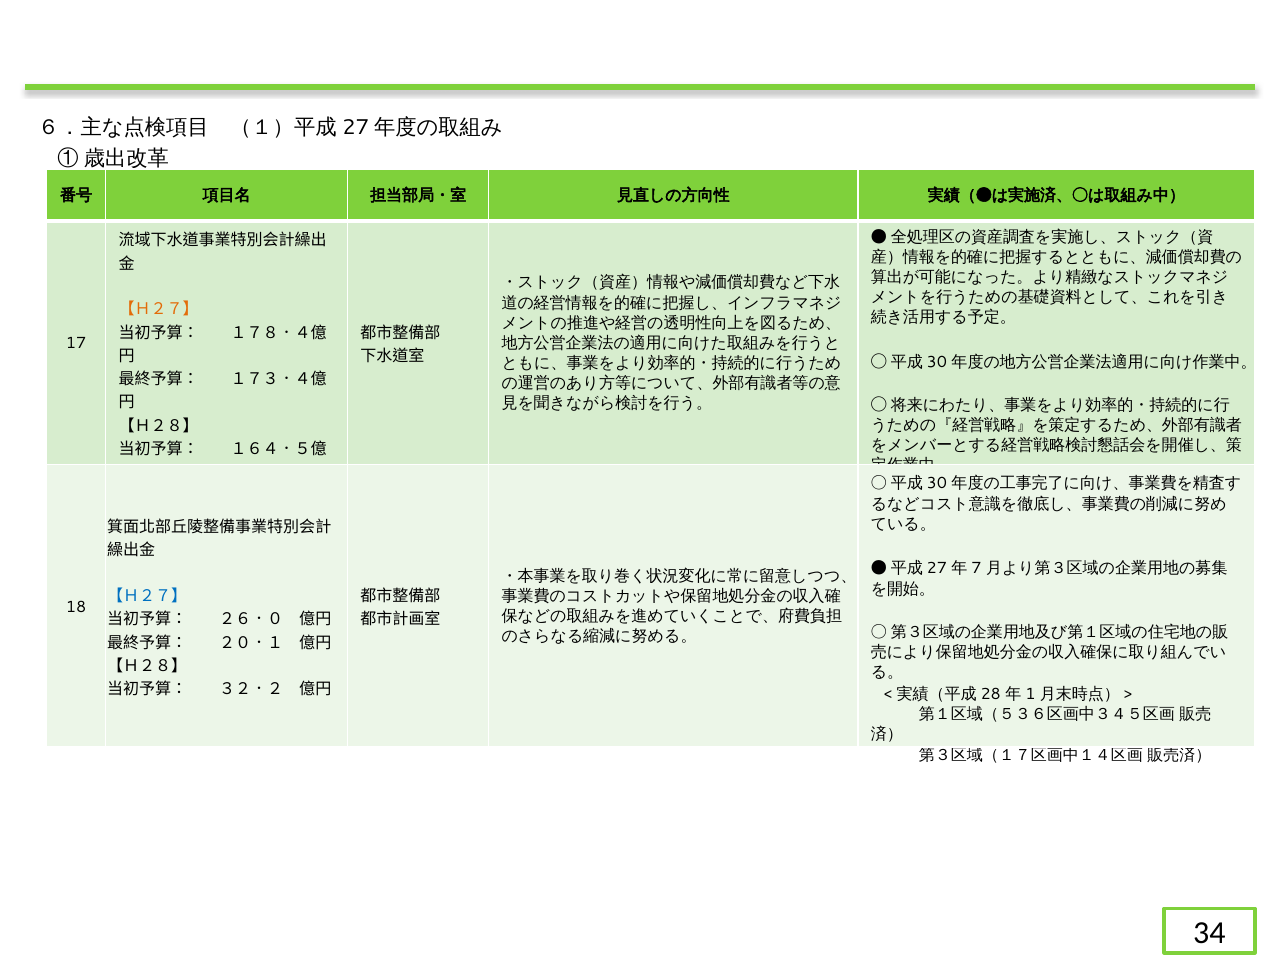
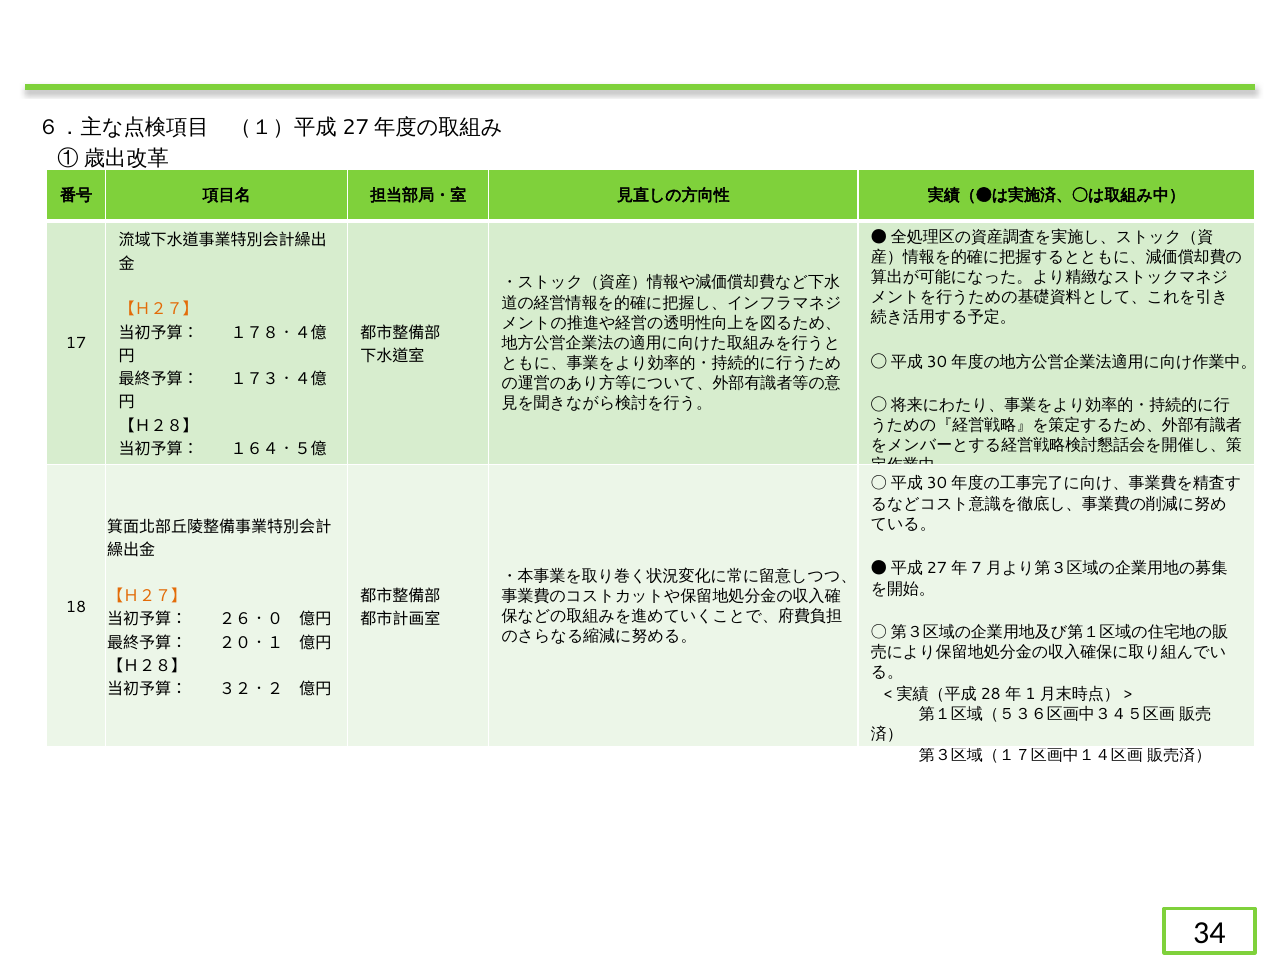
【Ｈ２７】 at (147, 596) colour: blue -> orange
